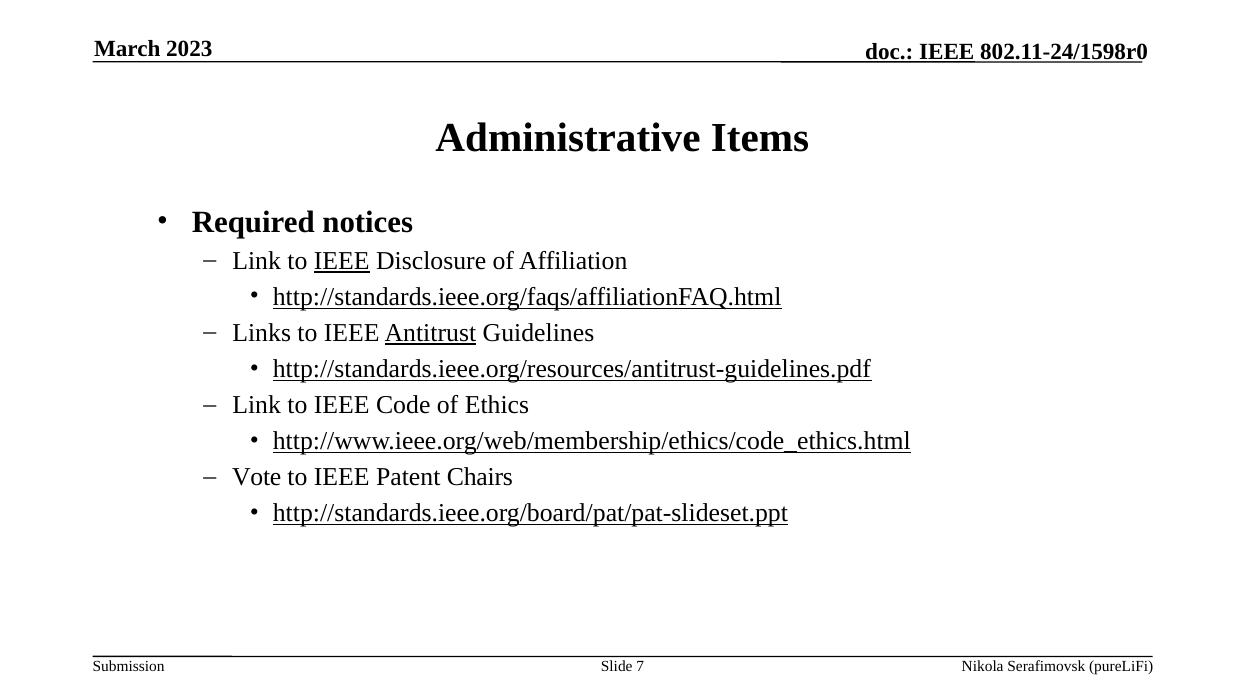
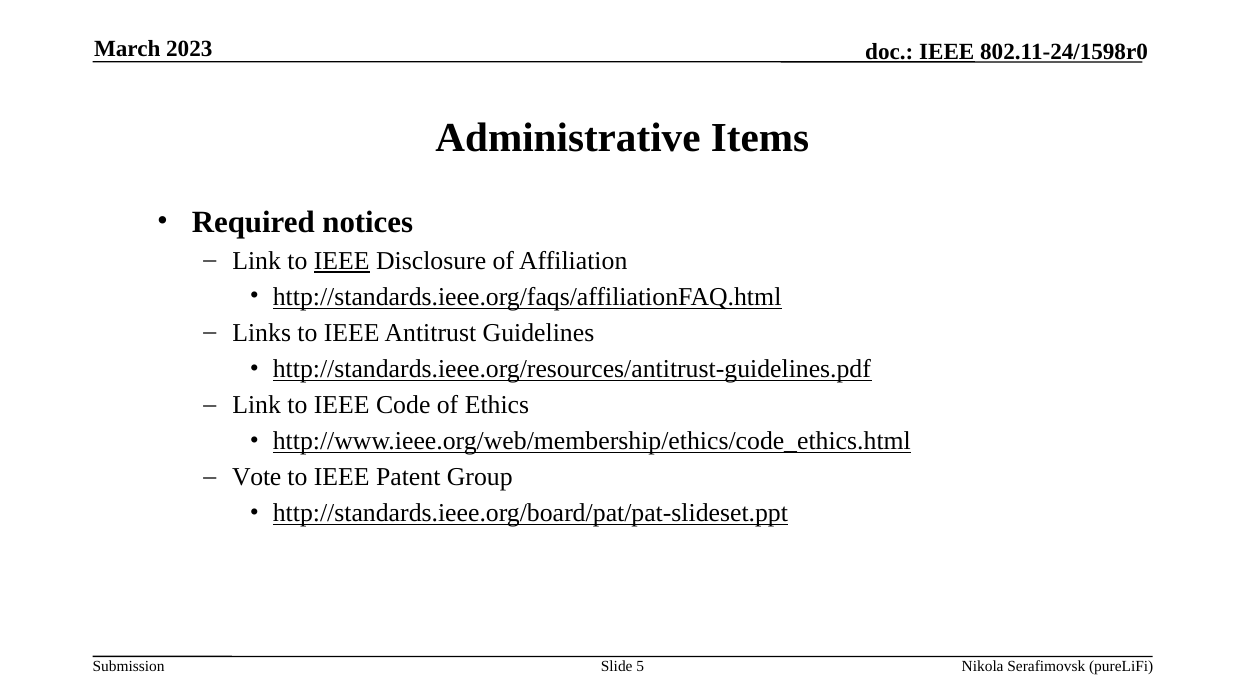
Antitrust underline: present -> none
Chairs: Chairs -> Group
7: 7 -> 5
